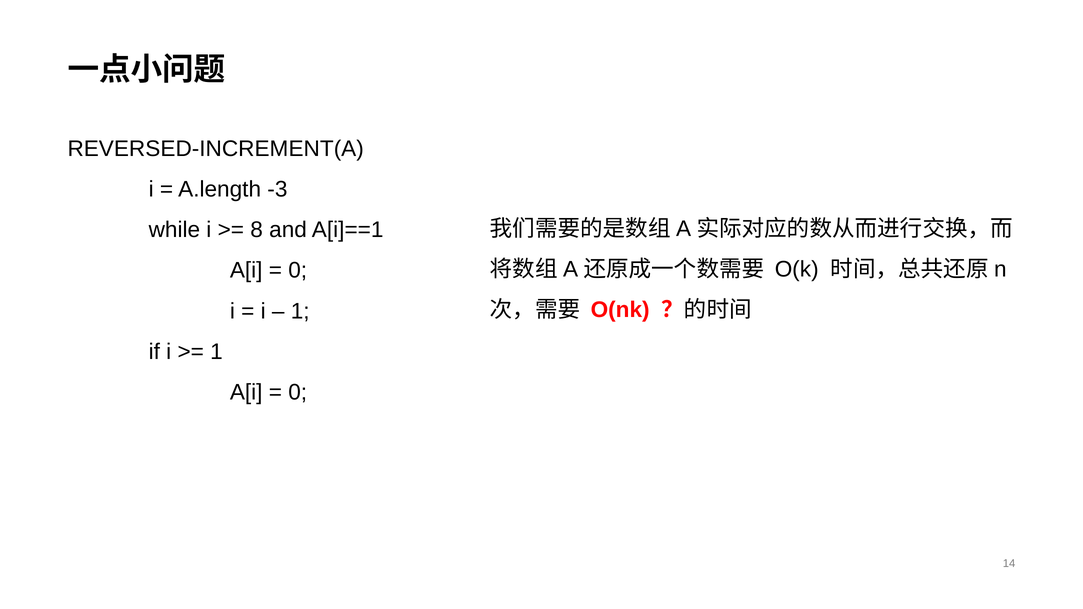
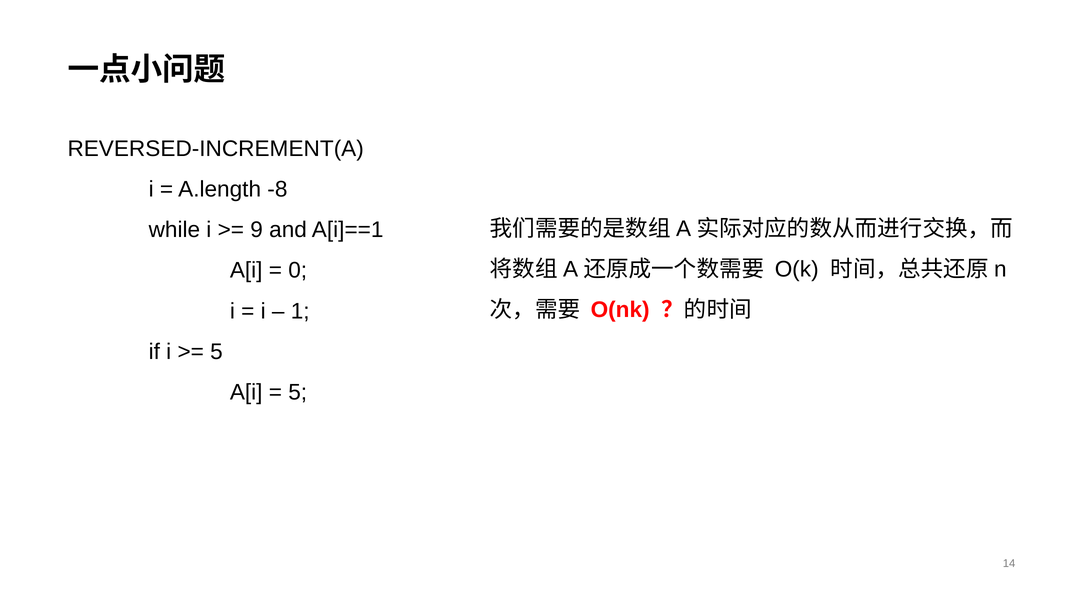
-3: -3 -> -8
8: 8 -> 9
1 at (216, 352): 1 -> 5
0 at (298, 392): 0 -> 5
